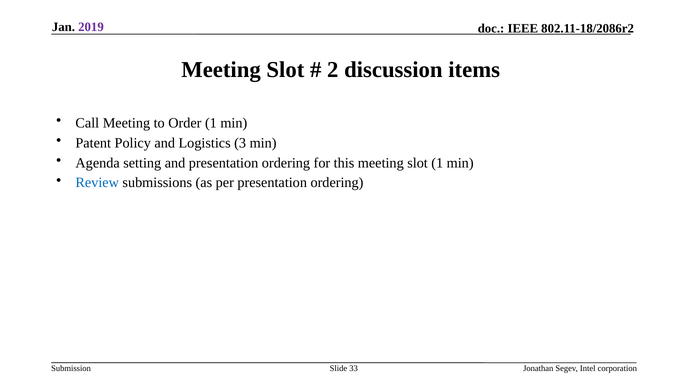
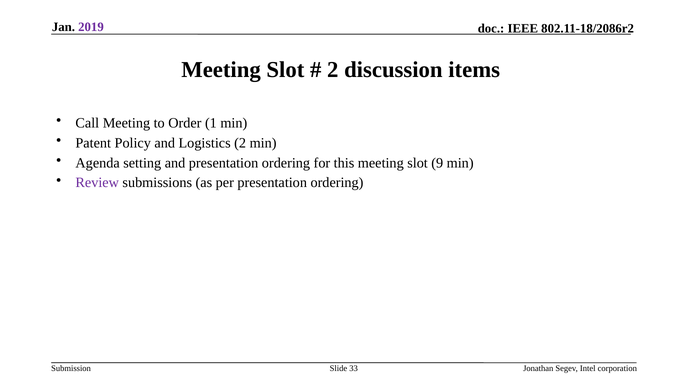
Logistics 3: 3 -> 2
slot 1: 1 -> 9
Review colour: blue -> purple
